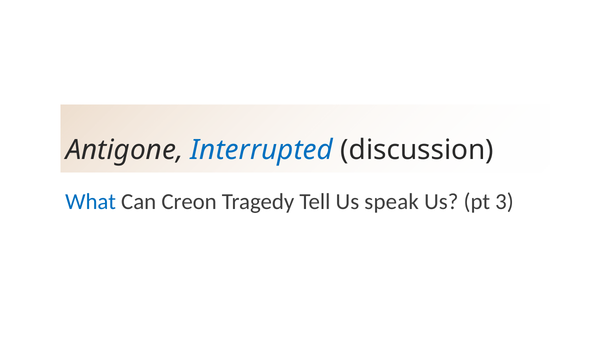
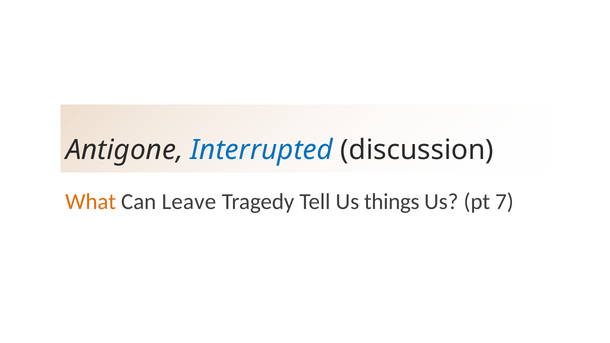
What colour: blue -> orange
Creon: Creon -> Leave
speak: speak -> things
3: 3 -> 7
